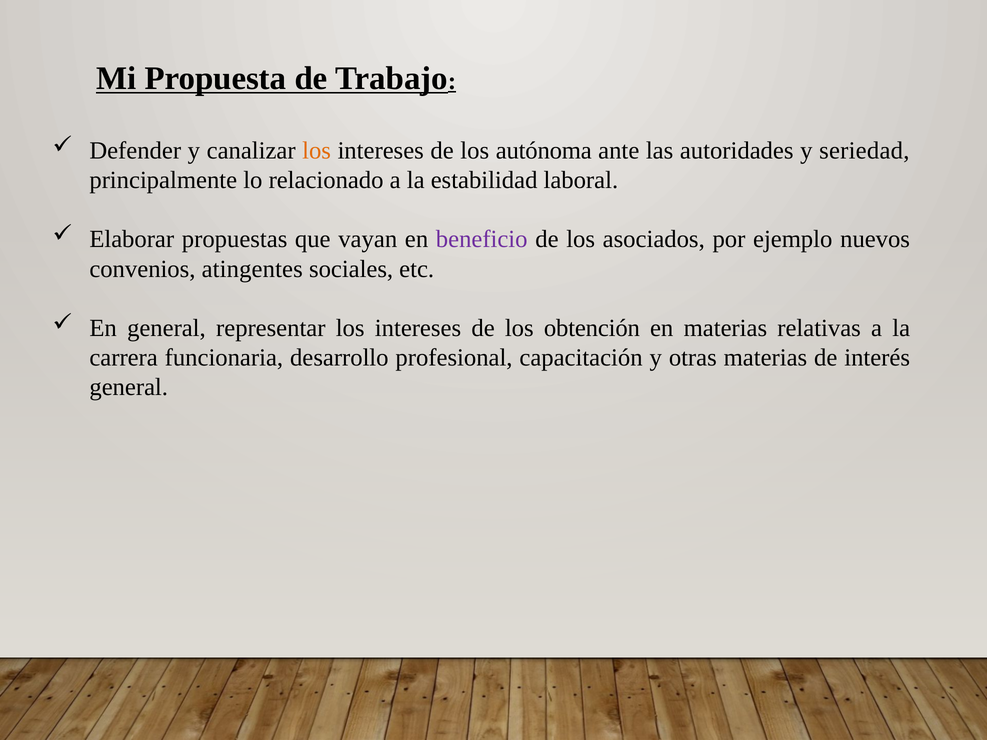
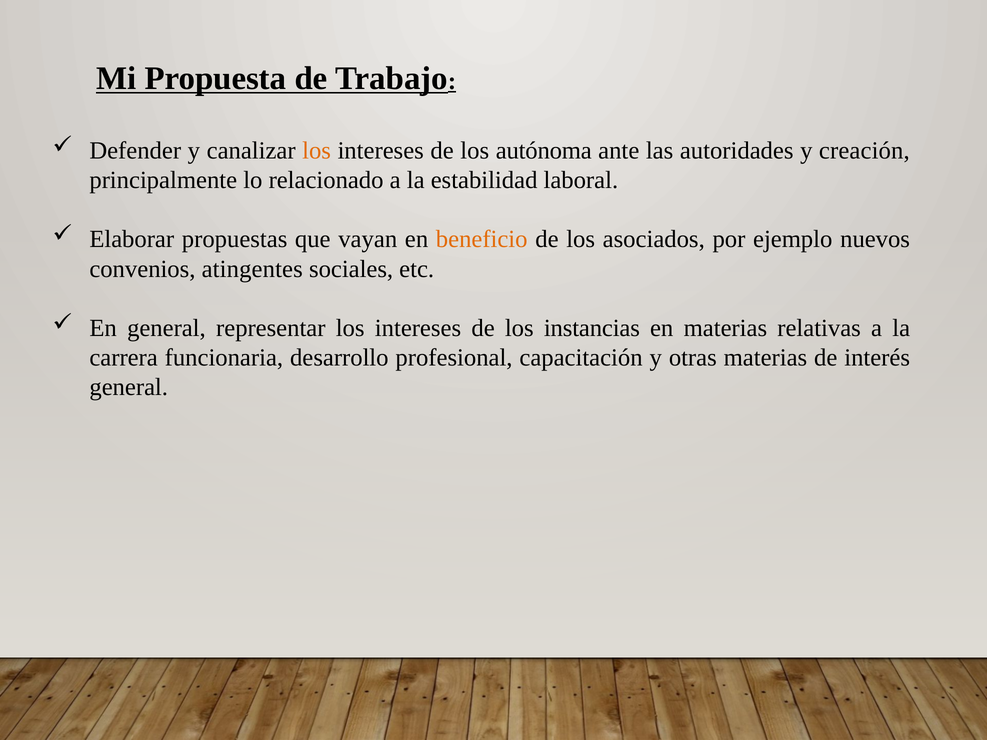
seriedad: seriedad -> creación
beneficio colour: purple -> orange
obtención: obtención -> instancias
